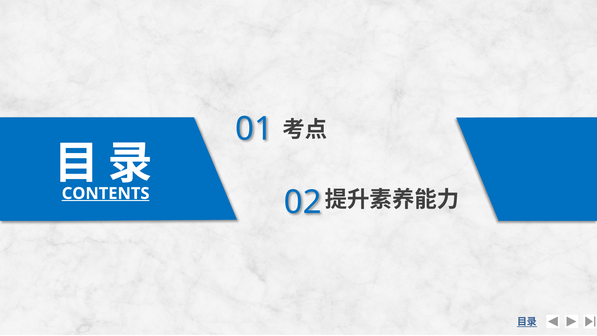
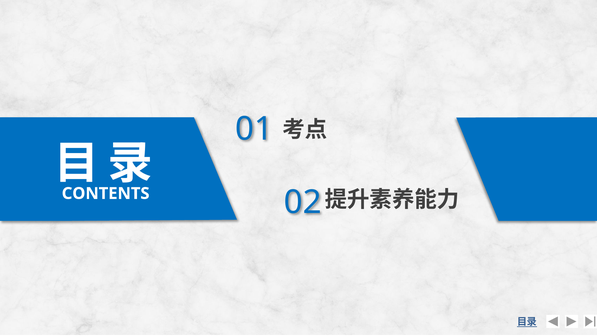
CONTENTS underline: present -> none
